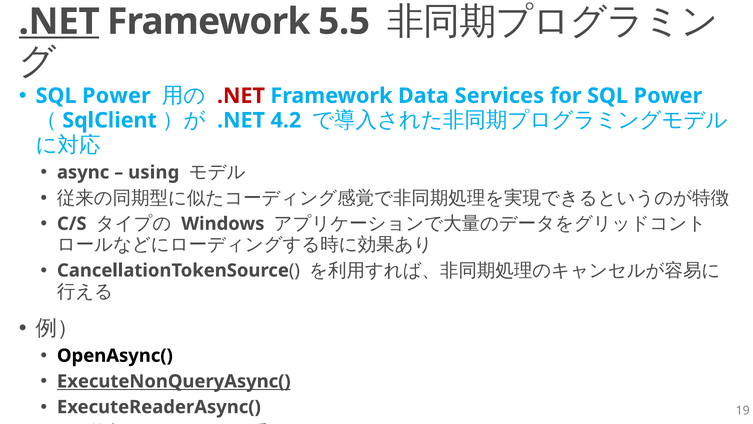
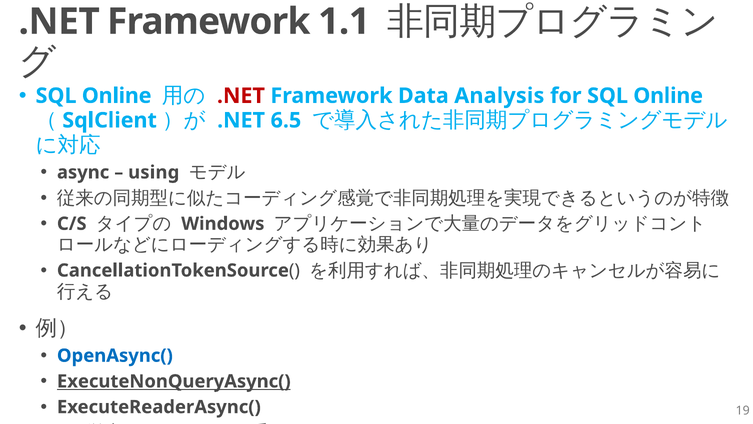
.NET at (59, 22) underline: present -> none
5.5: 5.5 -> 1.1
Power at (116, 96): Power -> Online
Services: Services -> Analysis
for SQL Power: Power -> Online
4.2: 4.2 -> 6.5
OpenAsync( colour: black -> blue
